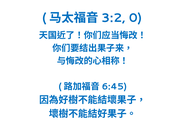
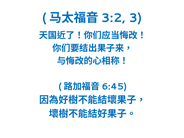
0: 0 -> 3
